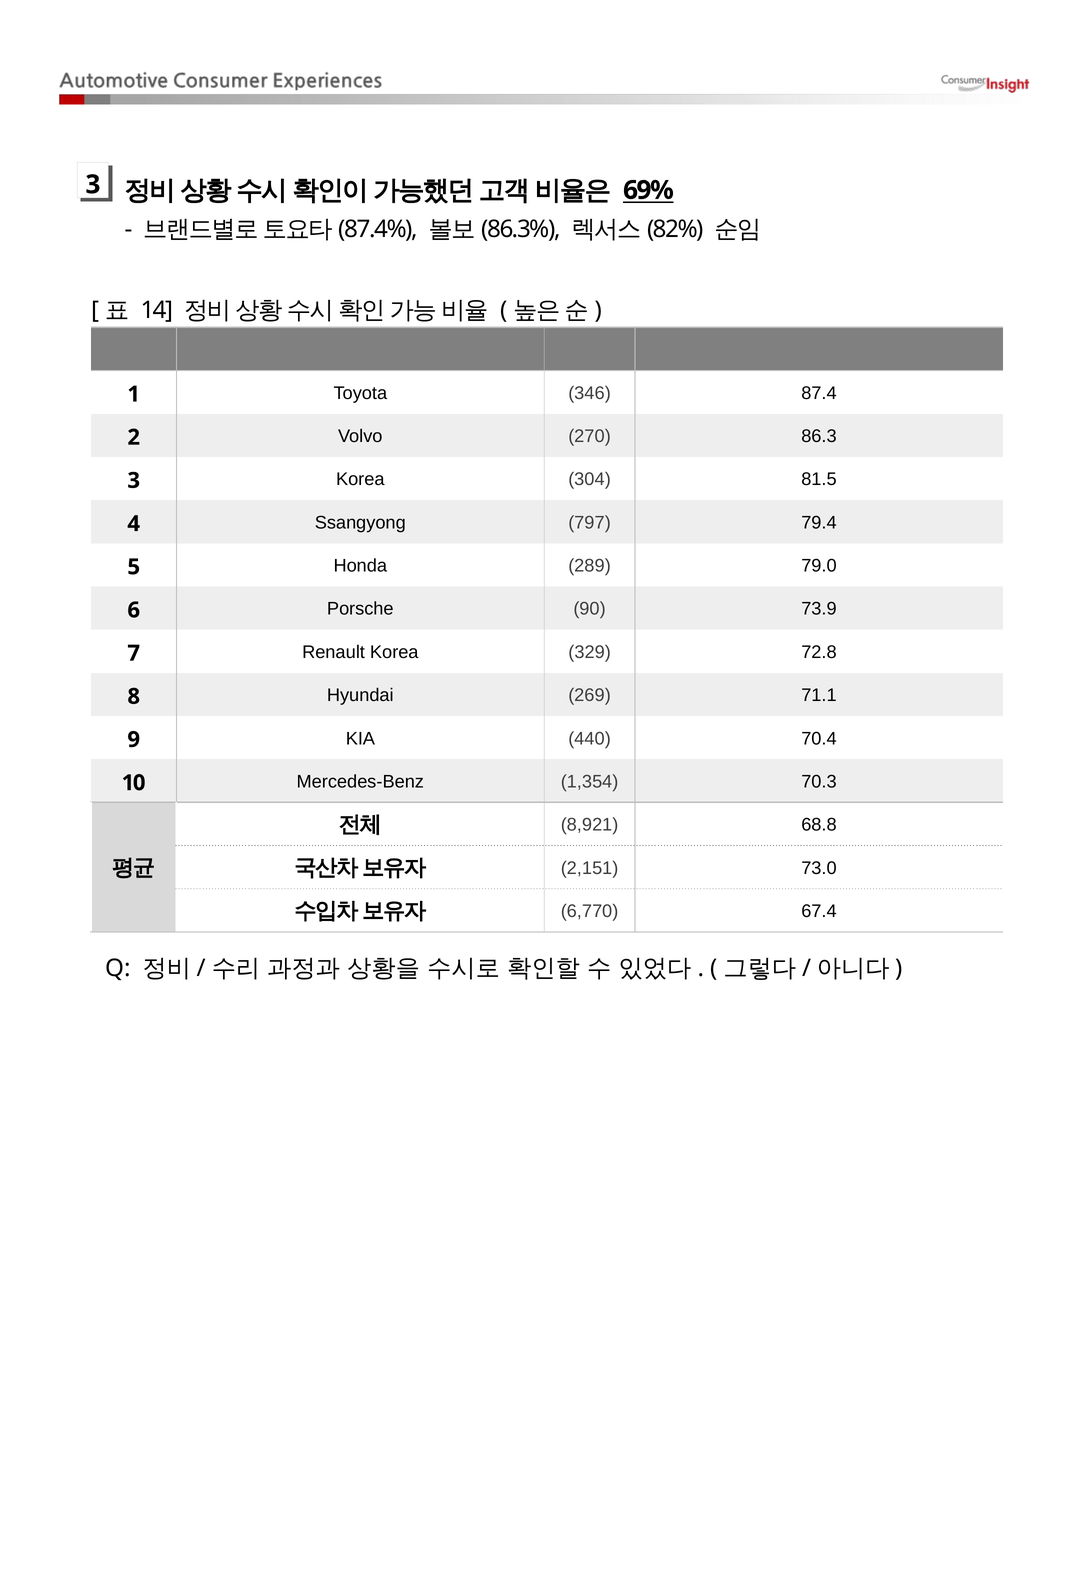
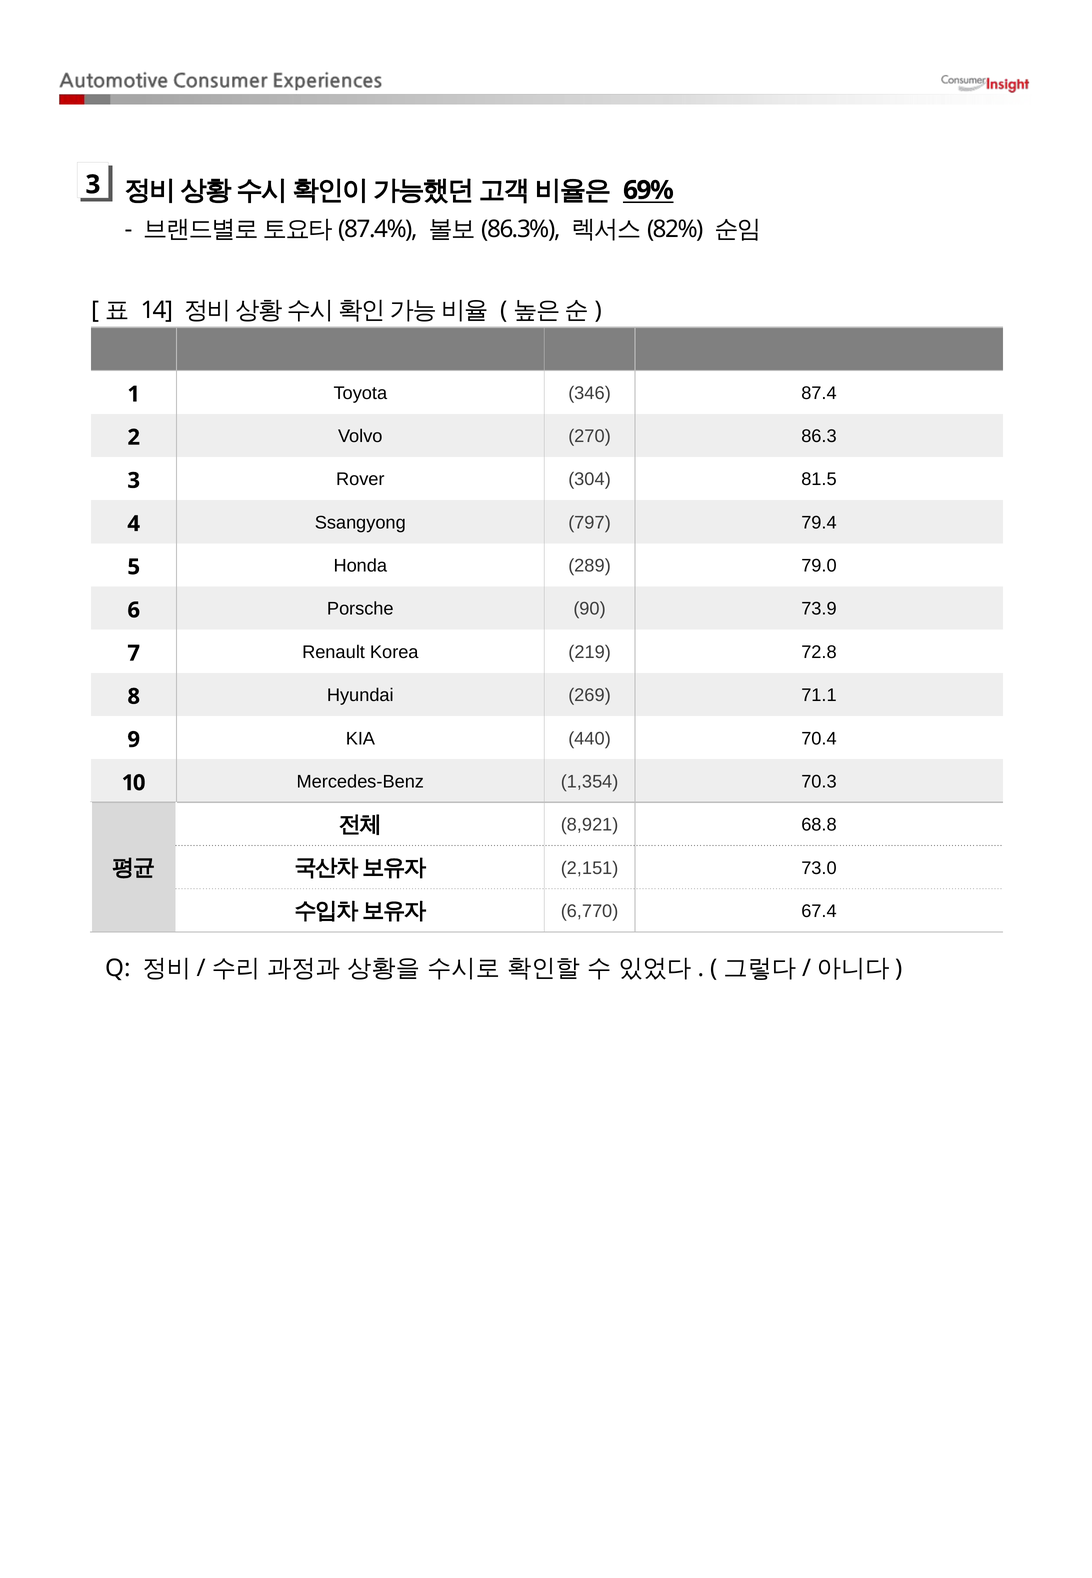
3 Korea: Korea -> Rover
329: 329 -> 219
